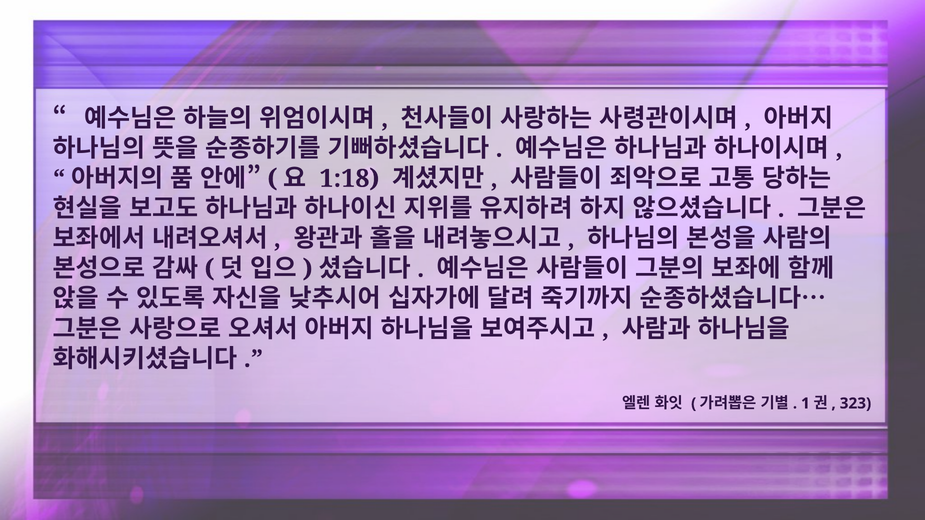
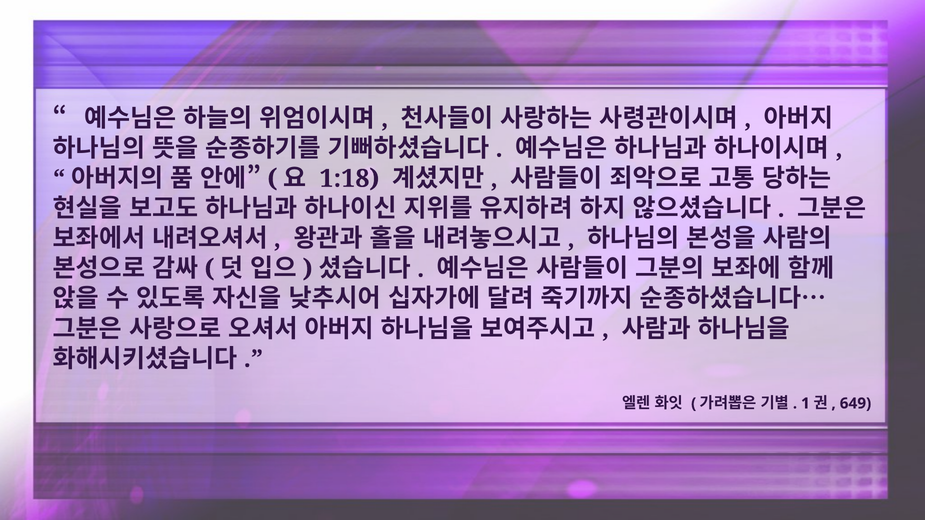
323: 323 -> 649
